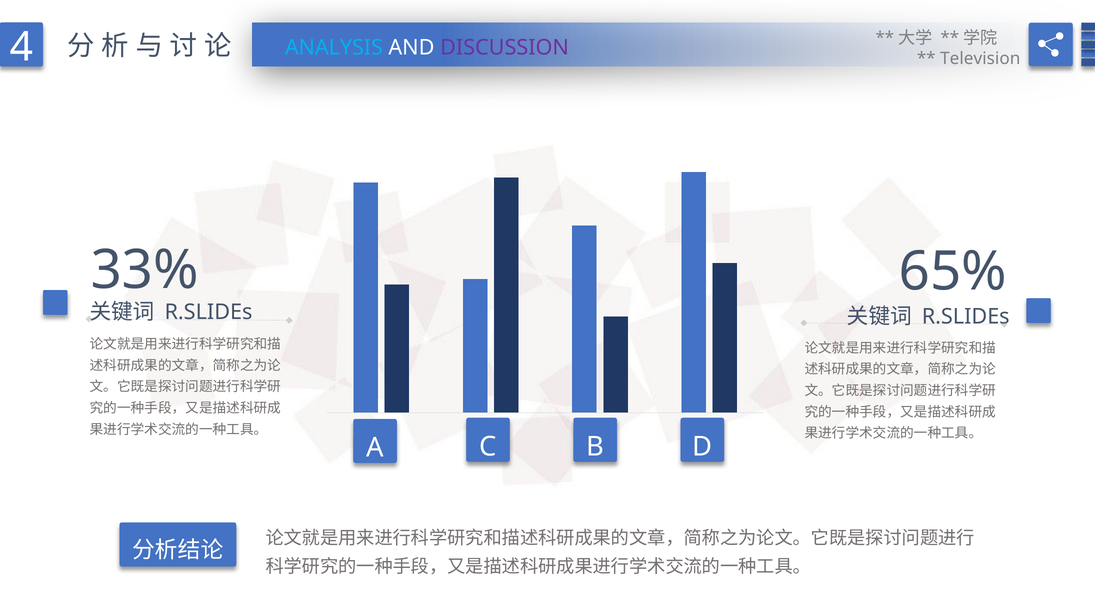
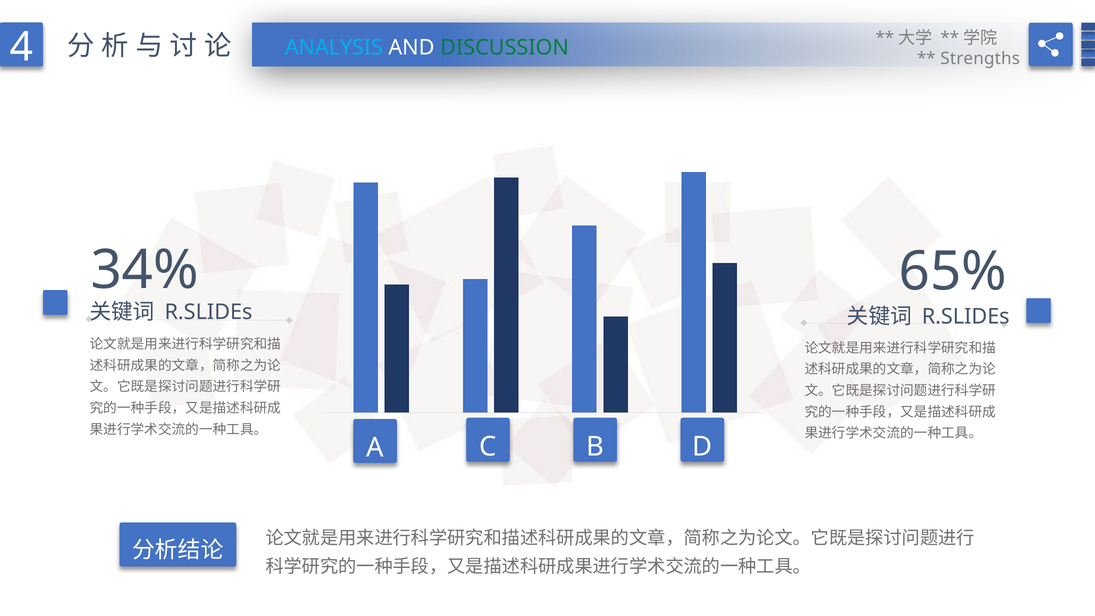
DISCUSSION colour: purple -> green
Television: Television -> Strengths
33%: 33% -> 34%
